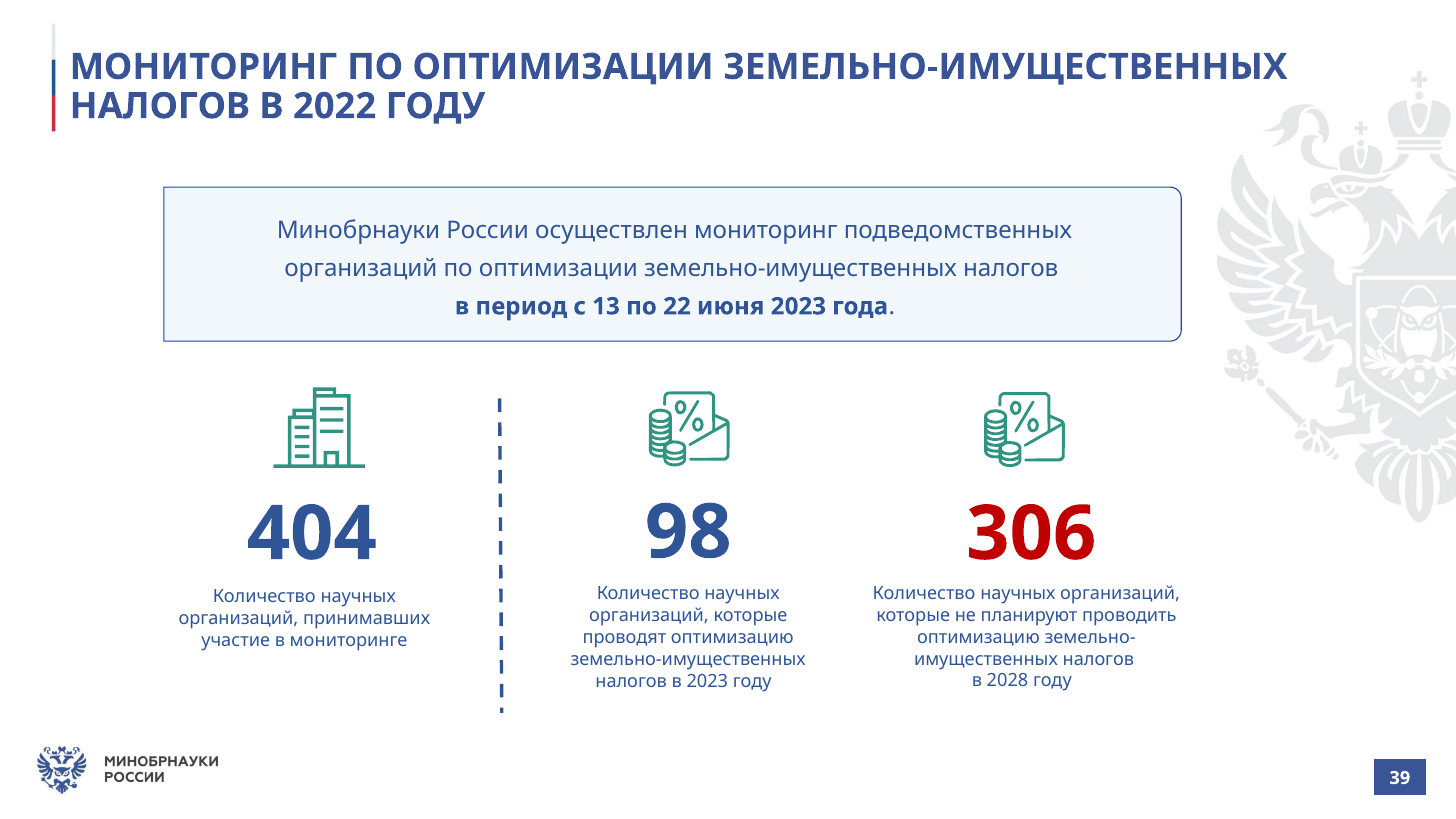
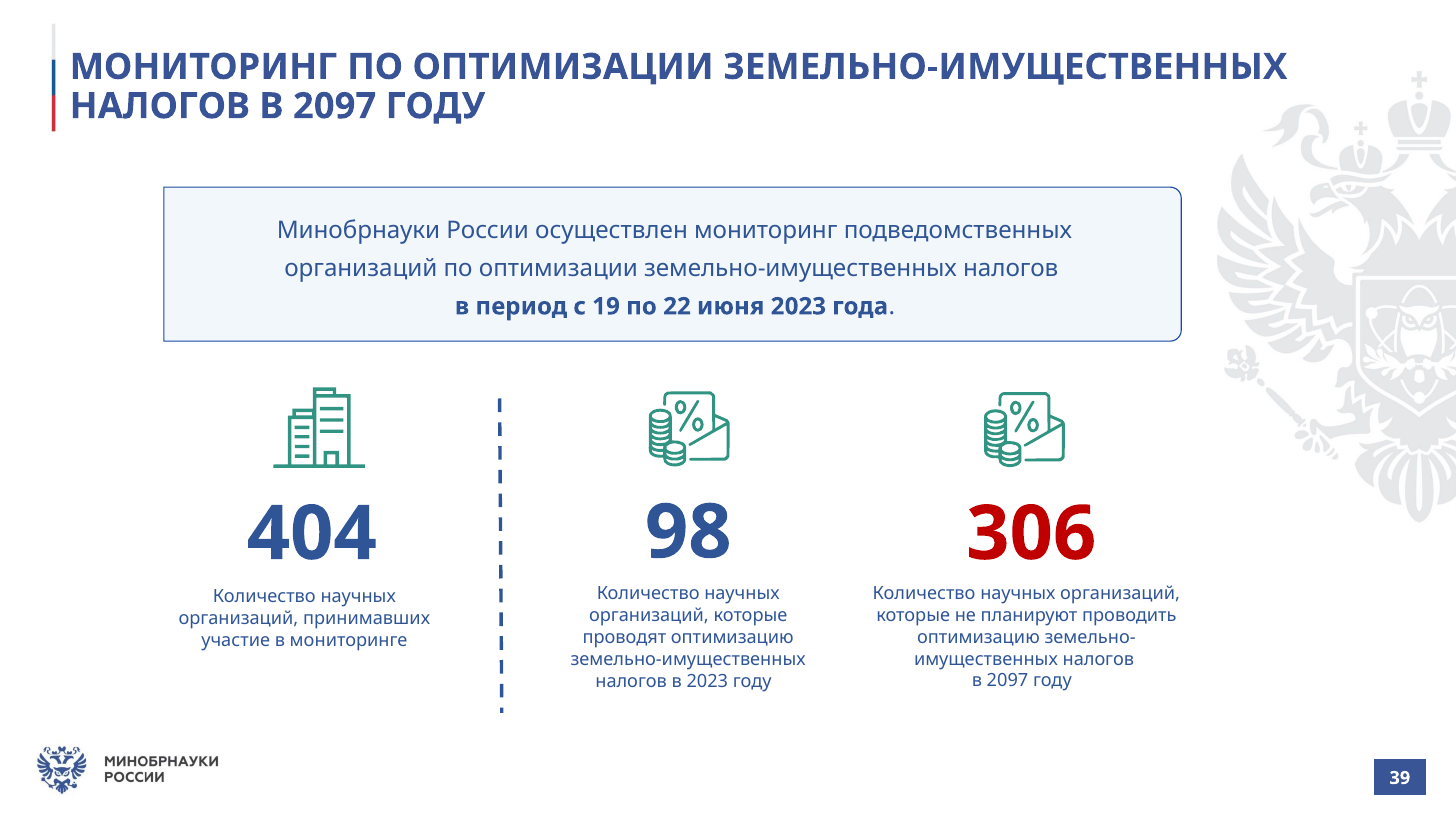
2022 at (335, 106): 2022 -> 2097
13: 13 -> 19
2028 at (1008, 681): 2028 -> 2097
